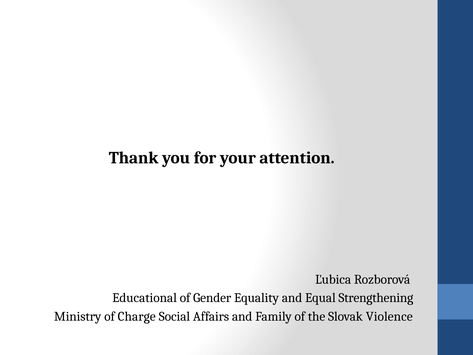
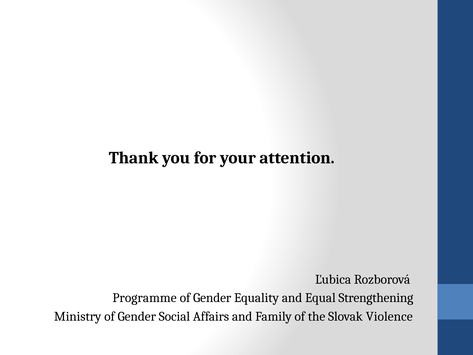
Educational: Educational -> Programme
Ministry of Charge: Charge -> Gender
